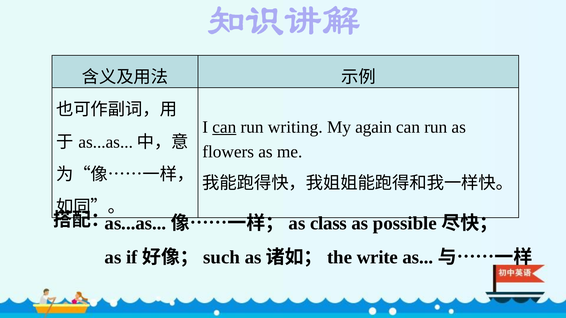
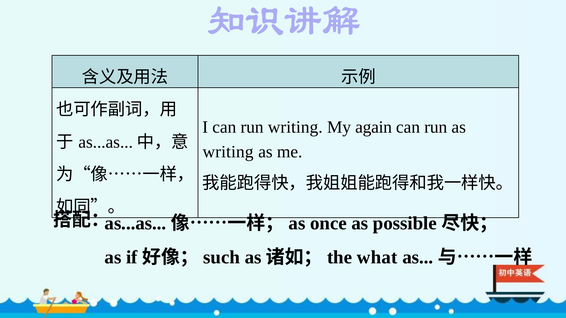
can at (224, 127) underline: present -> none
flowers at (228, 152): flowers -> writing
class: class -> once
write: write -> what
